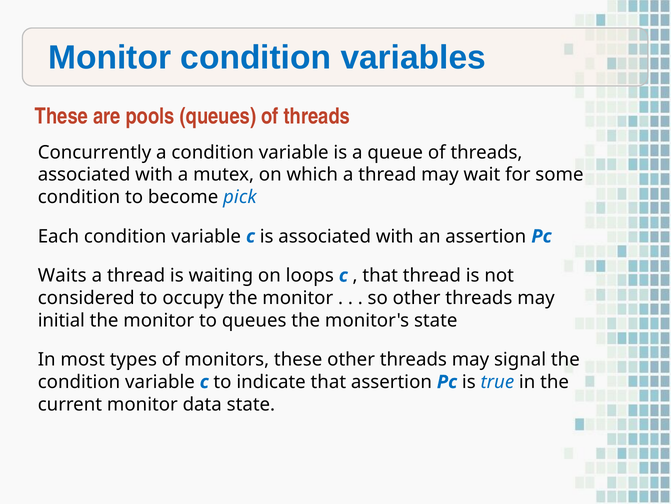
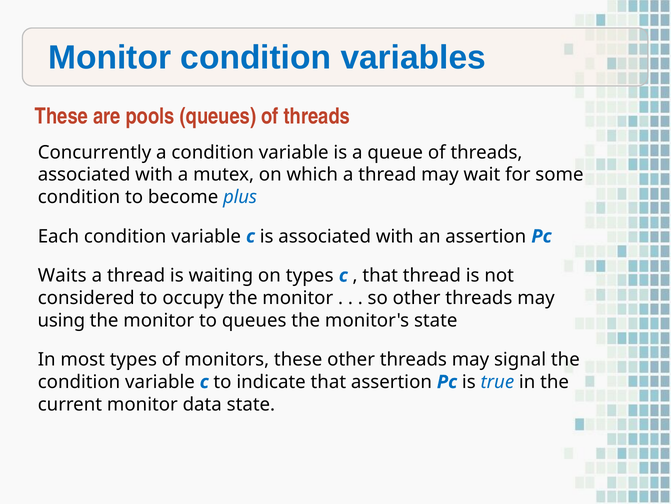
pick: pick -> plus
on loops: loops -> types
initial: initial -> using
